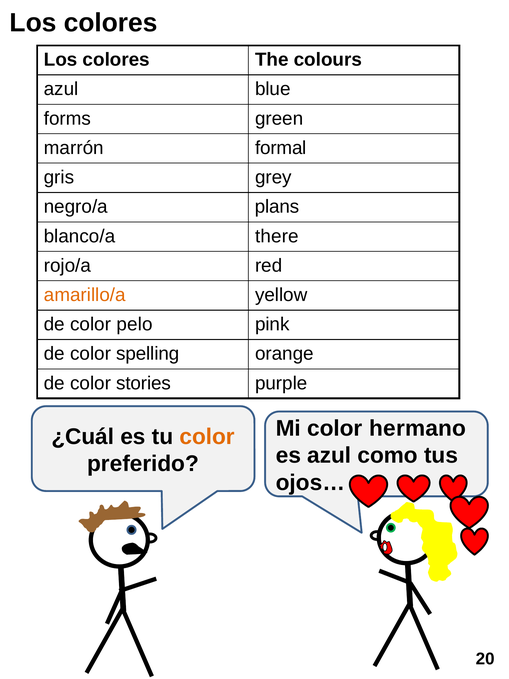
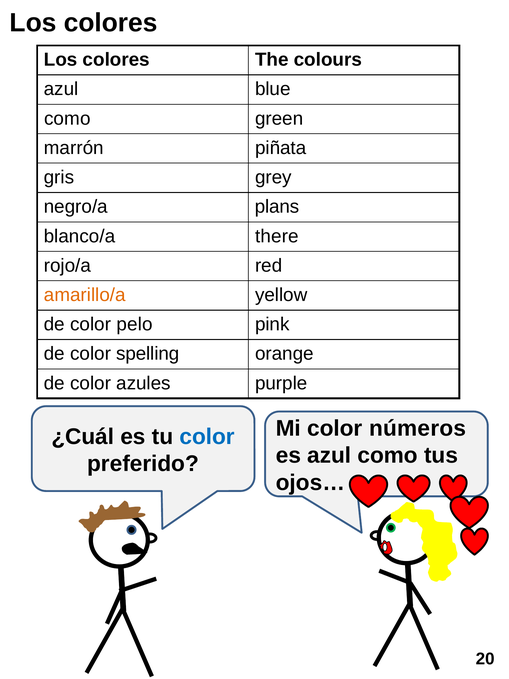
forms at (67, 118): forms -> como
formal: formal -> piñata
stories: stories -> azules
hermano: hermano -> números
color at (207, 436) colour: orange -> blue
